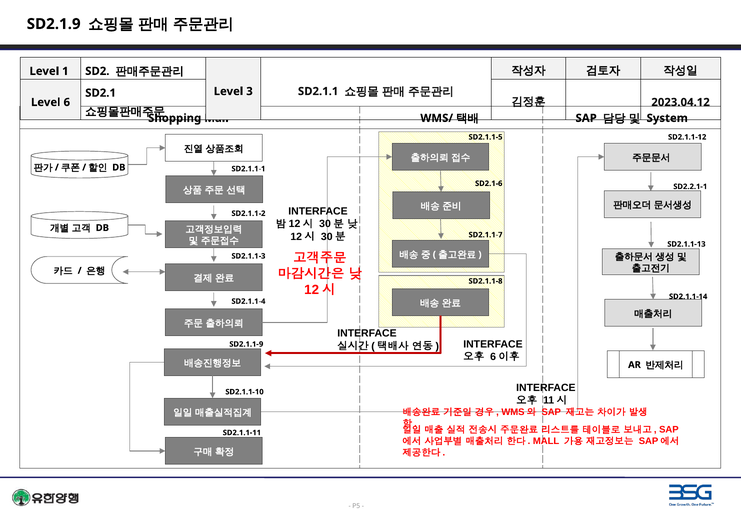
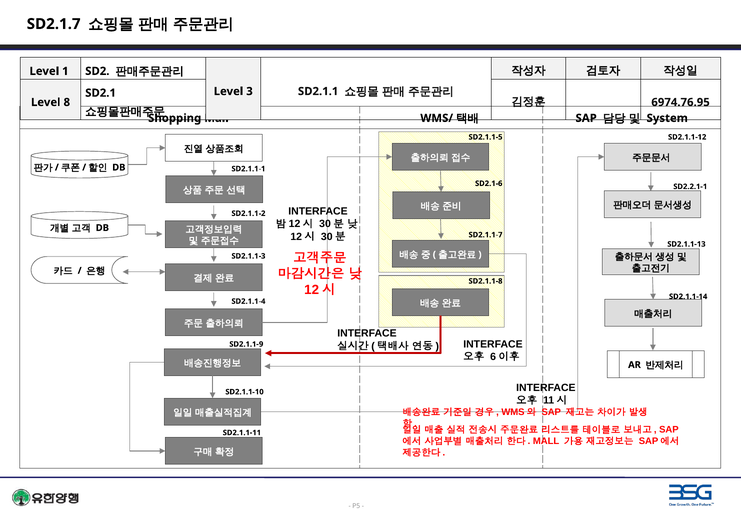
SD2.1.9: SD2.1.9 -> SD2.1.7
2023.04.12: 2023.04.12 -> 6974.76.95
6: 6 -> 8
